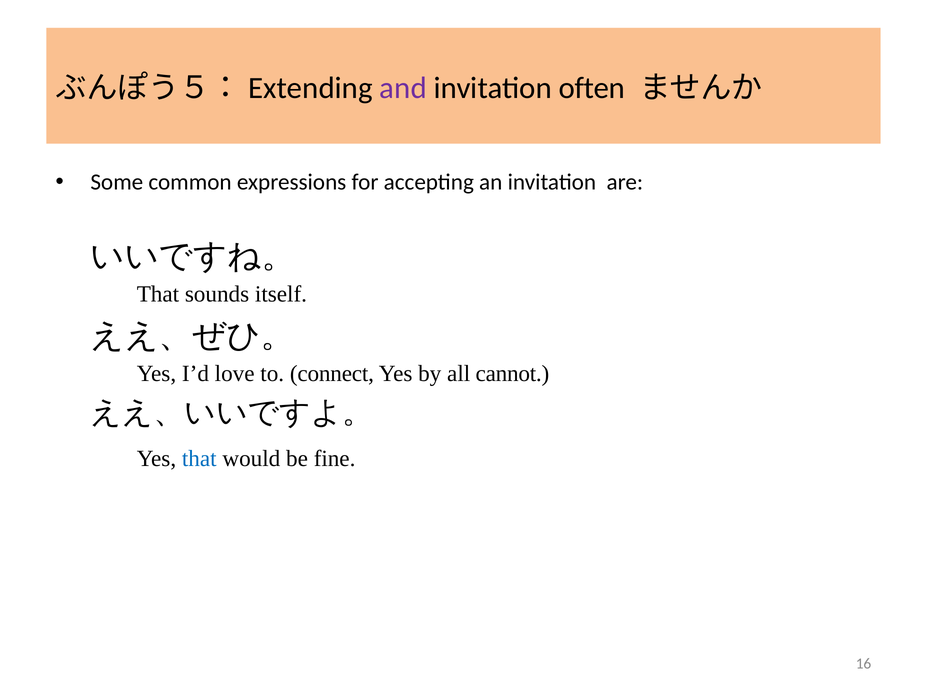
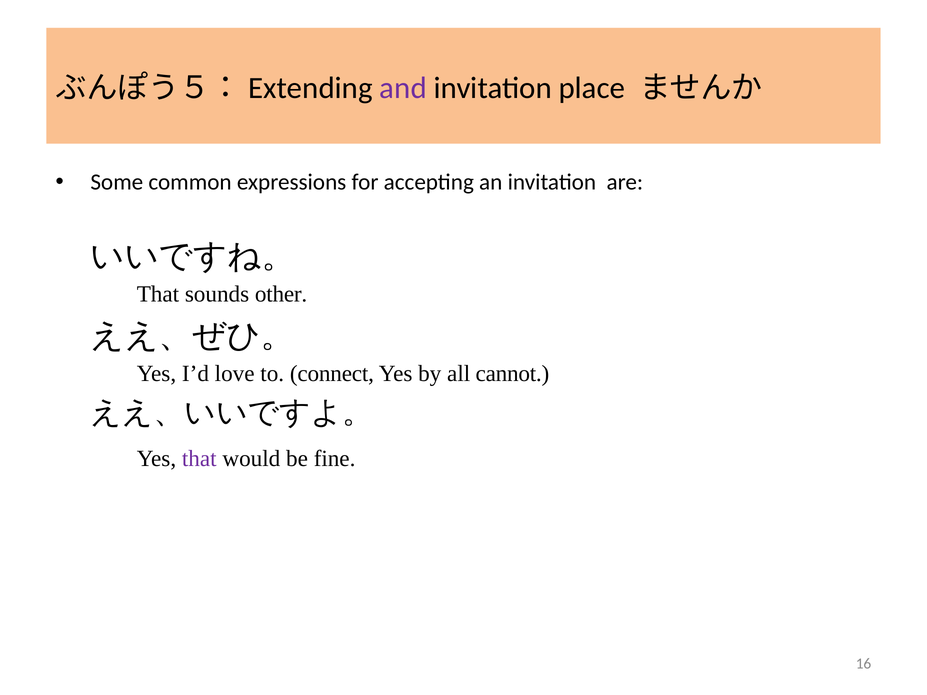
often: often -> place
itself: itself -> other
that at (199, 459) colour: blue -> purple
